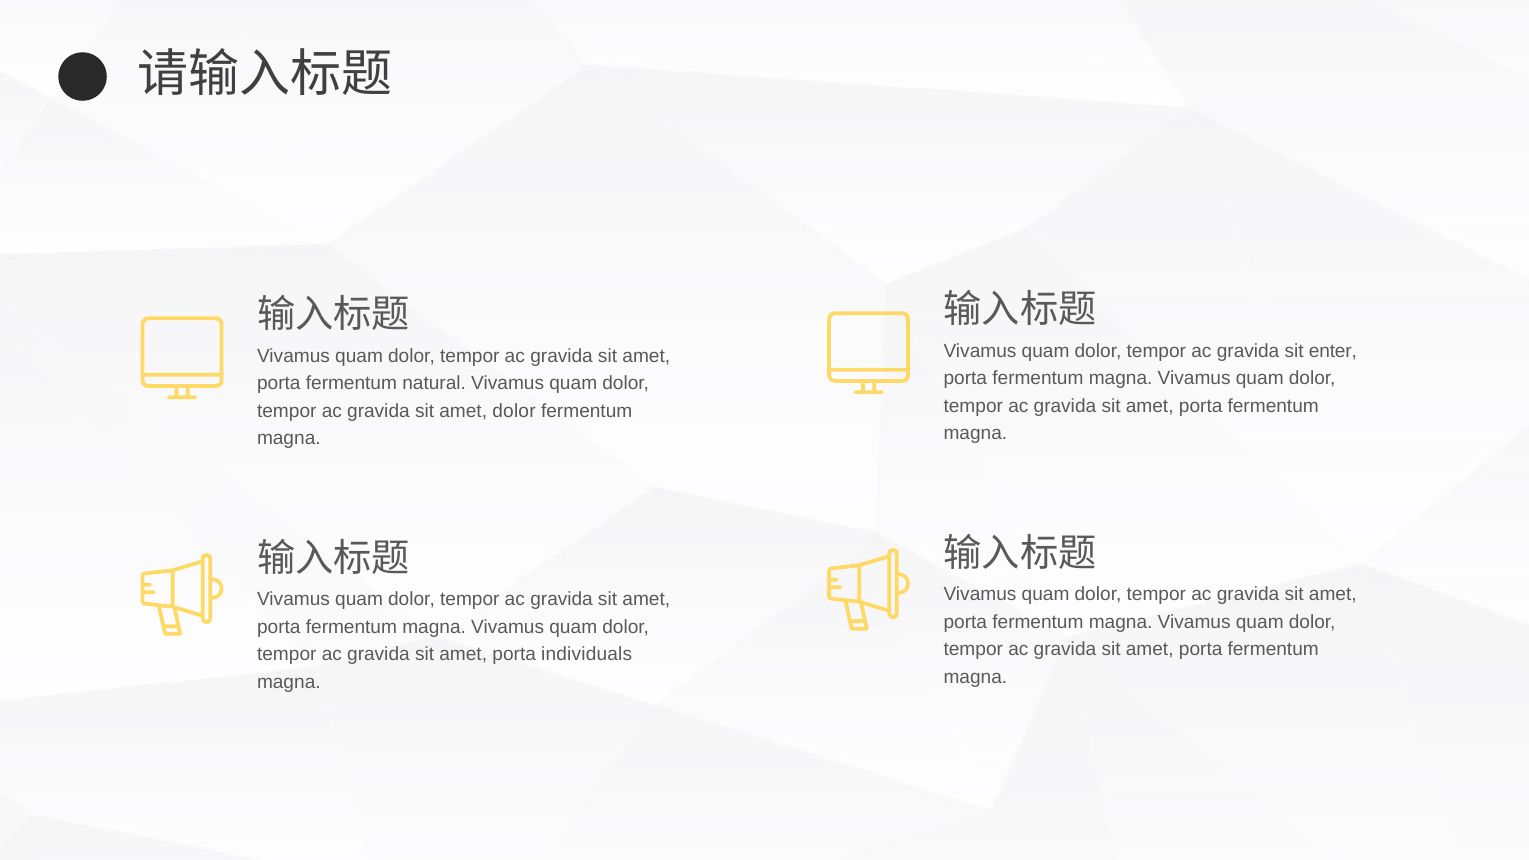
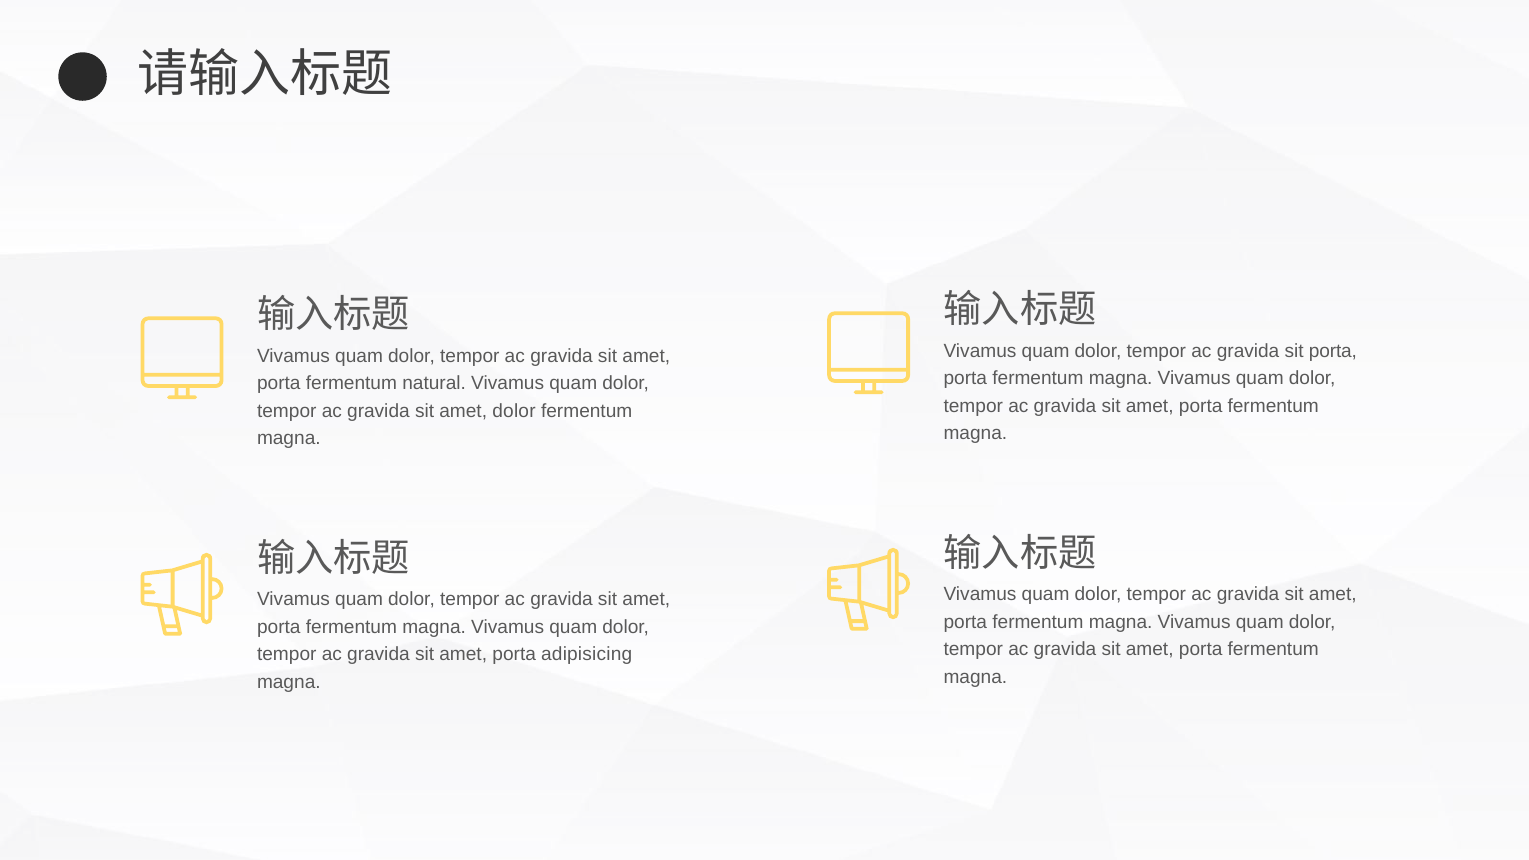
sit enter: enter -> porta
individuals: individuals -> adipisicing
